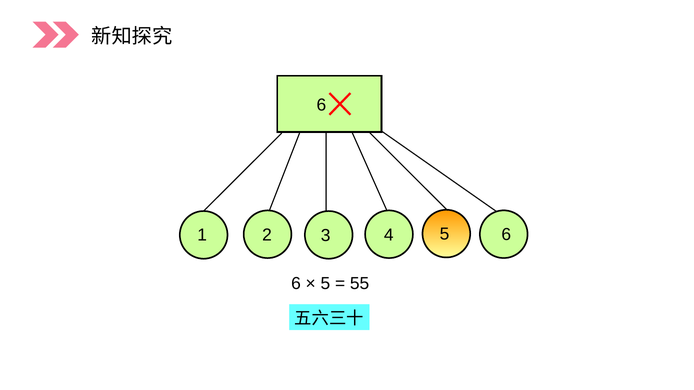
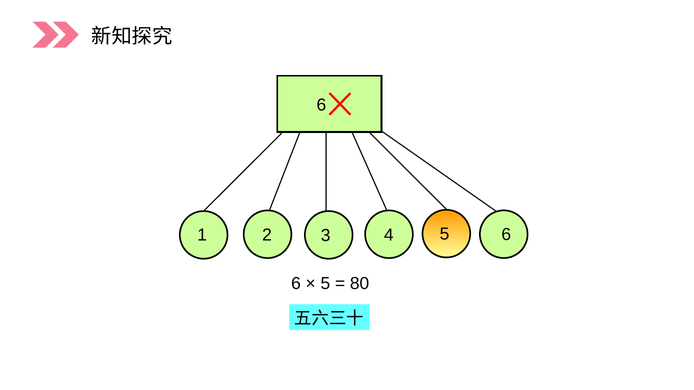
55: 55 -> 80
